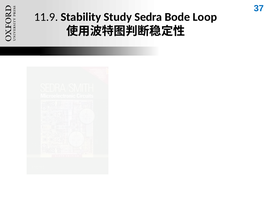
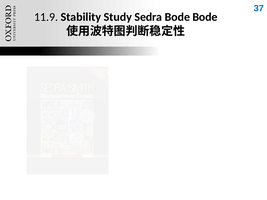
Bode Loop: Loop -> Bode
